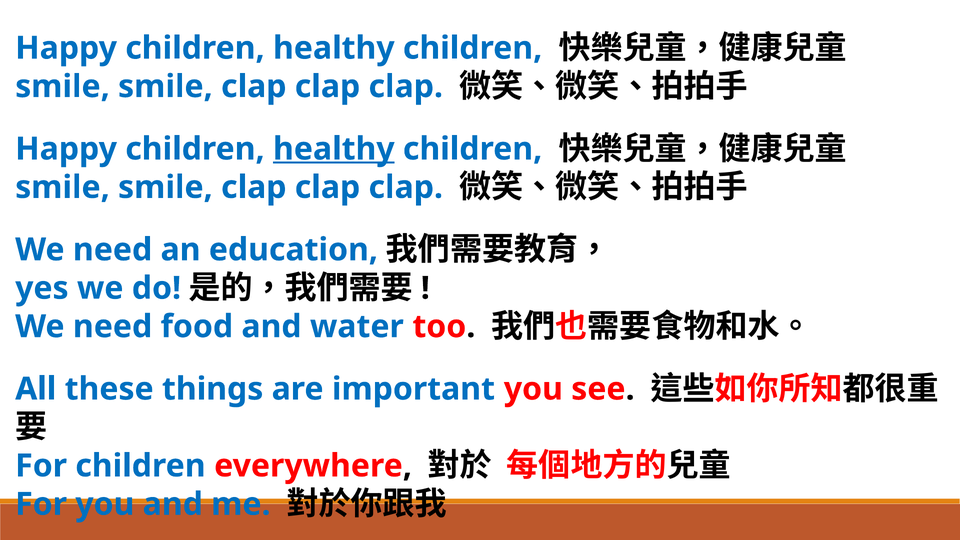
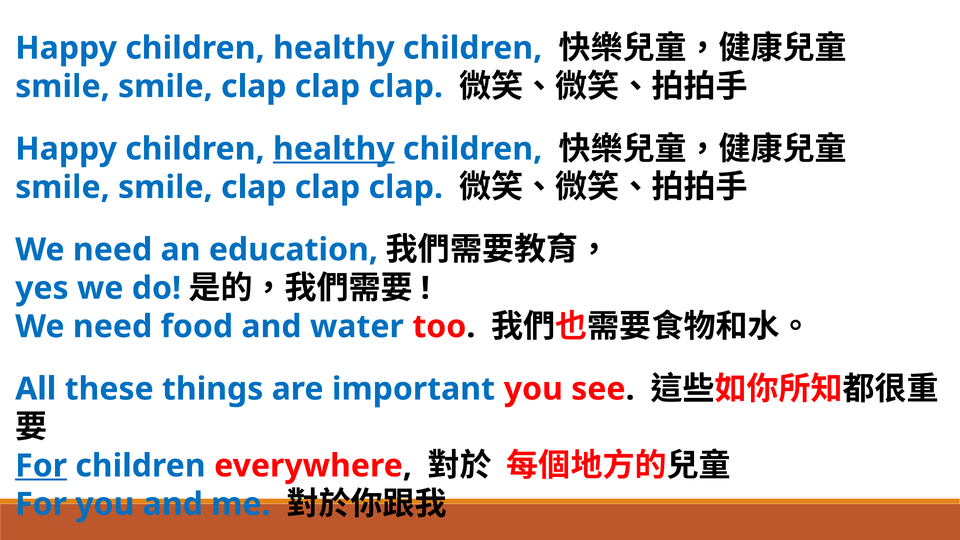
For at (41, 466) underline: none -> present
